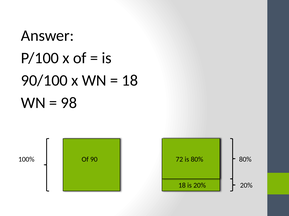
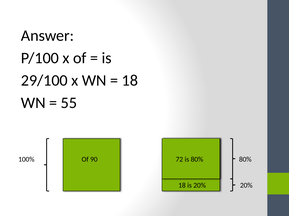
90/100: 90/100 -> 29/100
98: 98 -> 55
